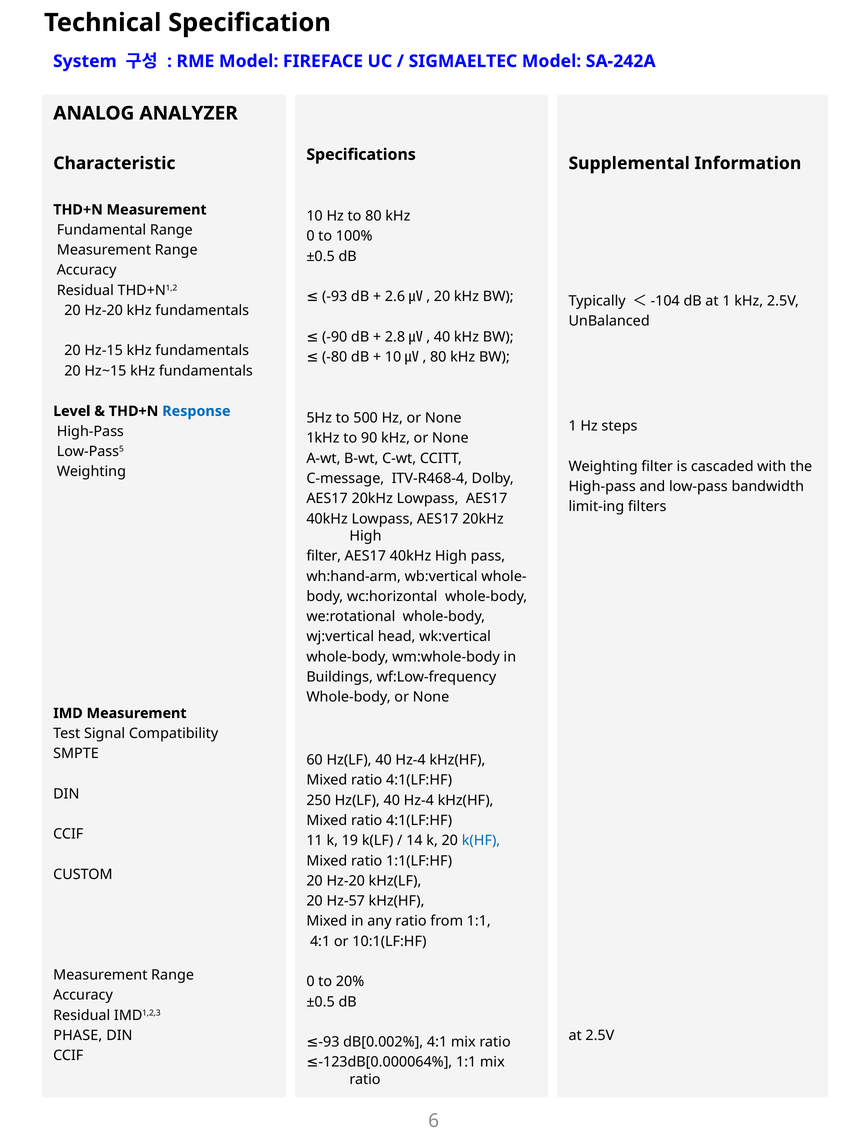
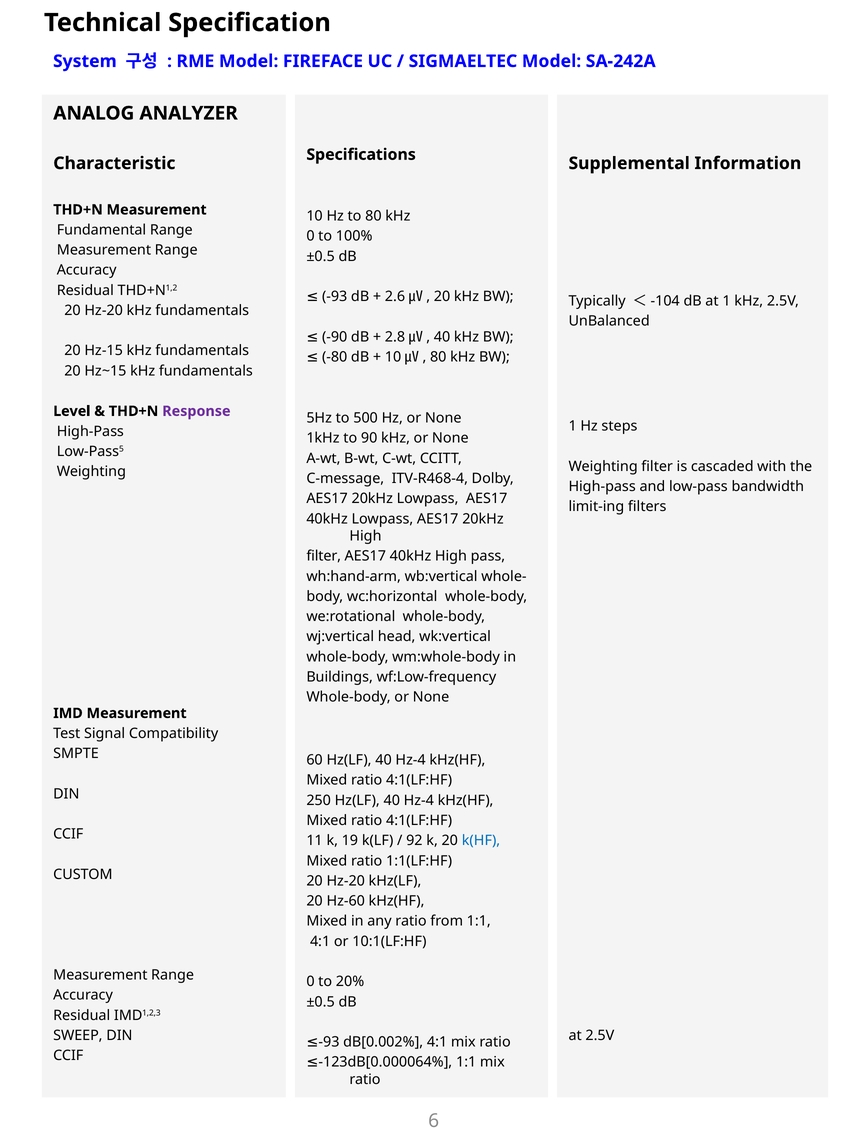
Response colour: blue -> purple
14: 14 -> 92
Hz-57: Hz-57 -> Hz-60
PHASE: PHASE -> SWEEP
